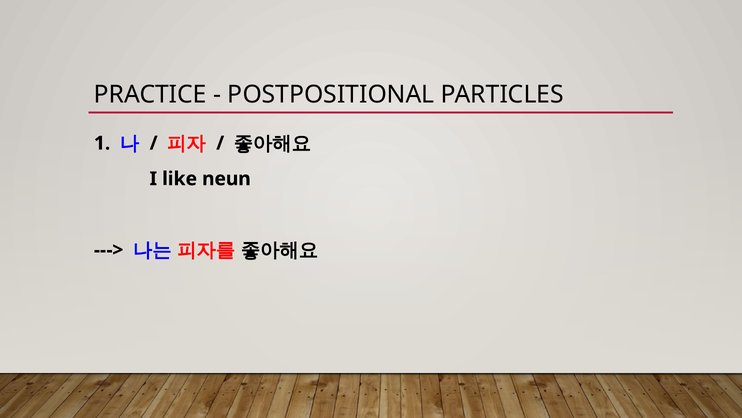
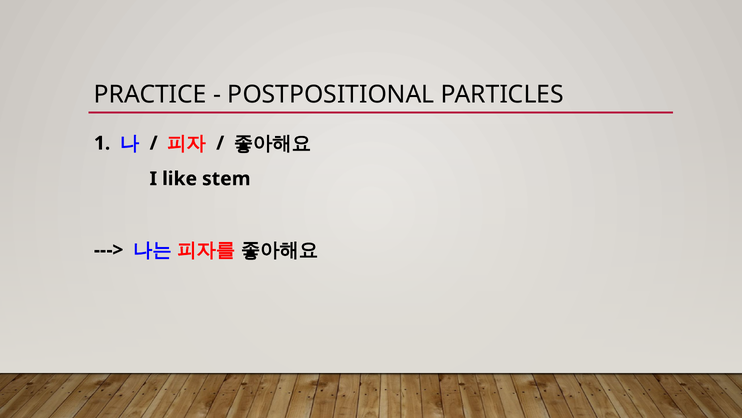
neun: neun -> stem
